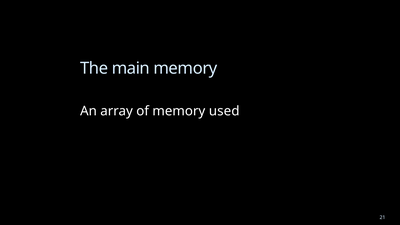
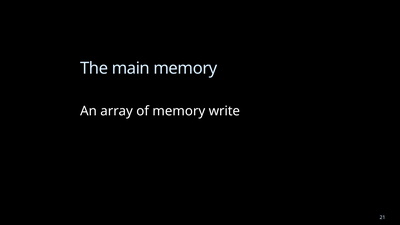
used: used -> write
